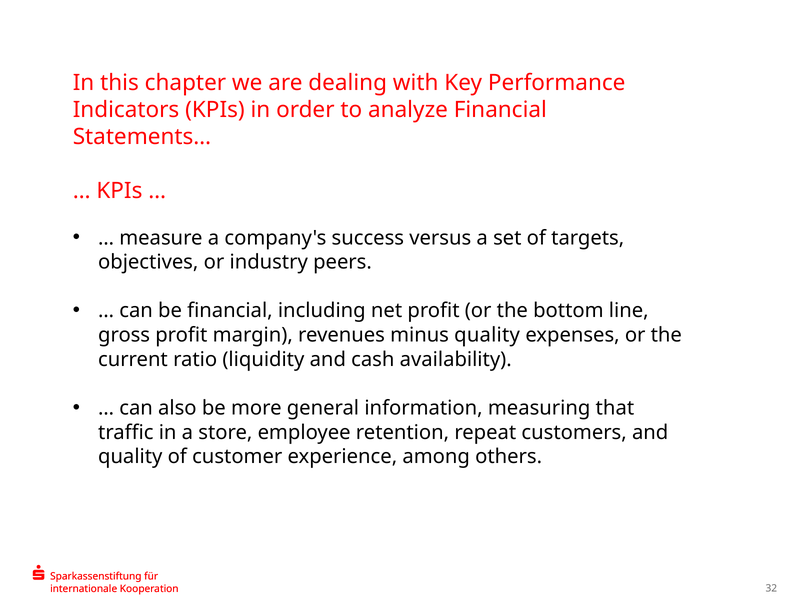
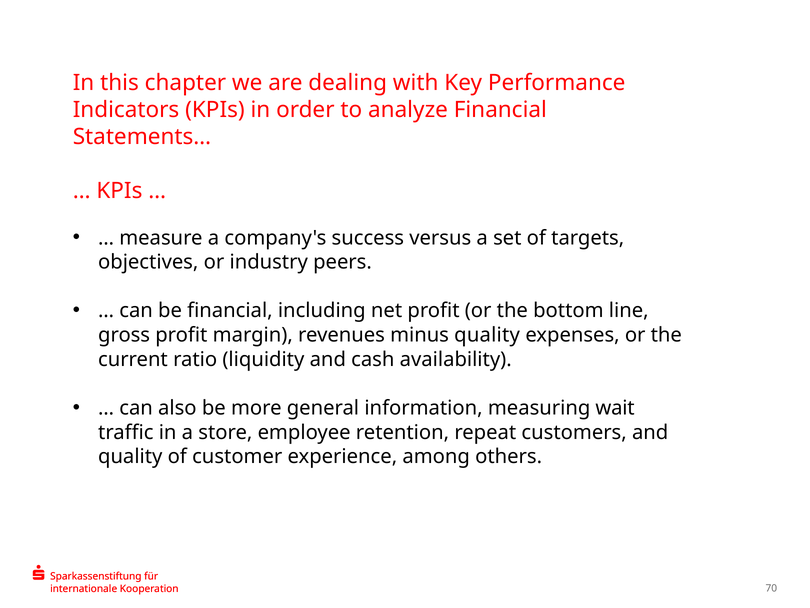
that: that -> wait
32: 32 -> 70
